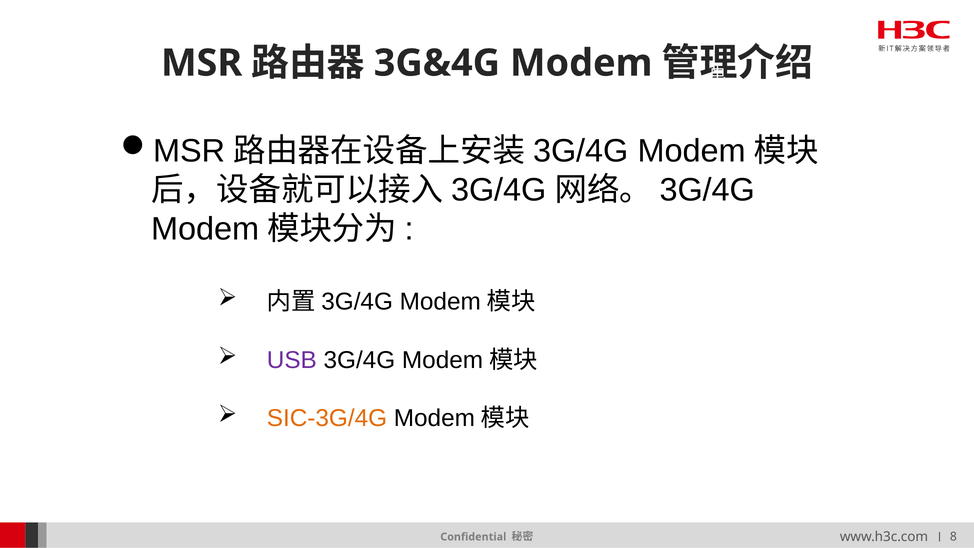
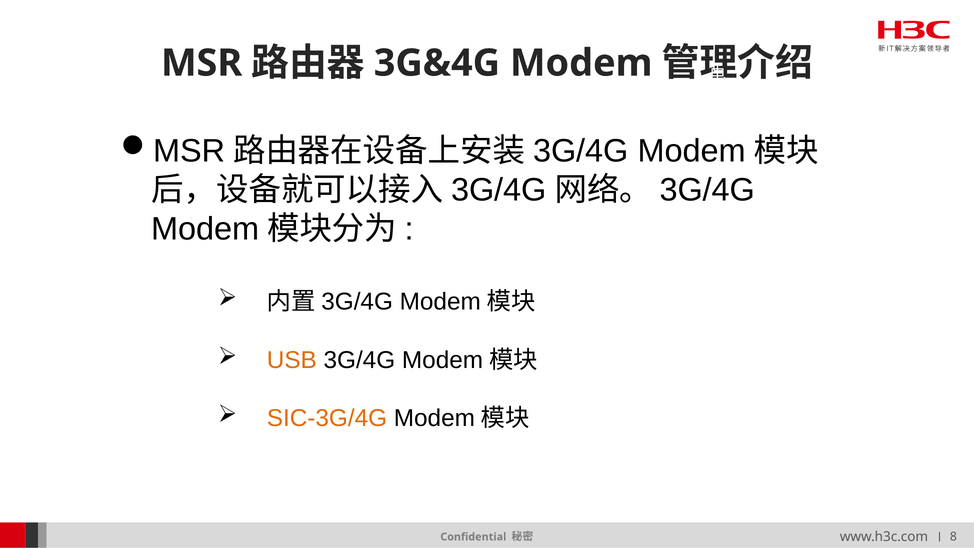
USB colour: purple -> orange
